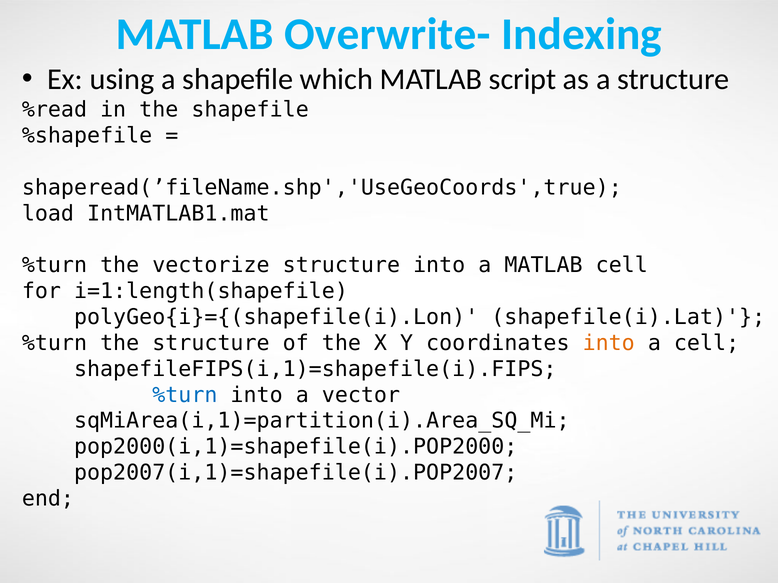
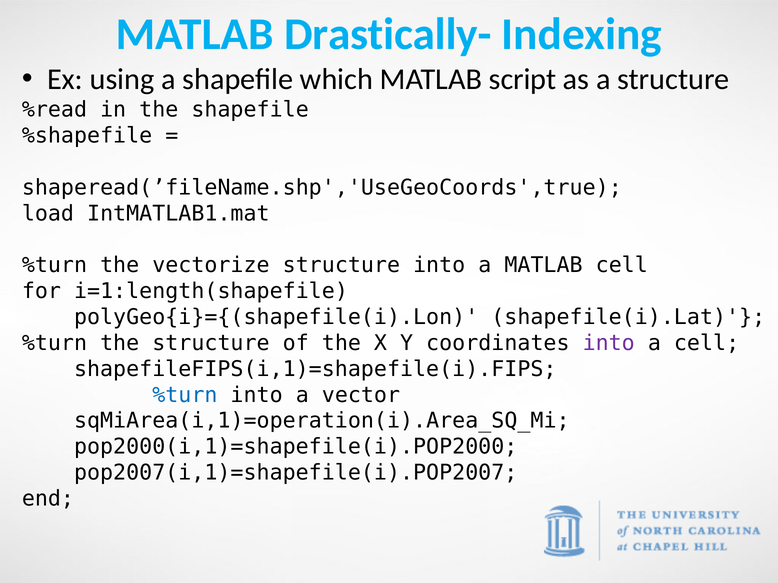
Overwrite-: Overwrite- -> Drastically-
into at (609, 343) colour: orange -> purple
sqMiArea(i,1)=partition(i).Area_SQ_Mi: sqMiArea(i,1)=partition(i).Area_SQ_Mi -> sqMiArea(i,1)=operation(i).Area_SQ_Mi
